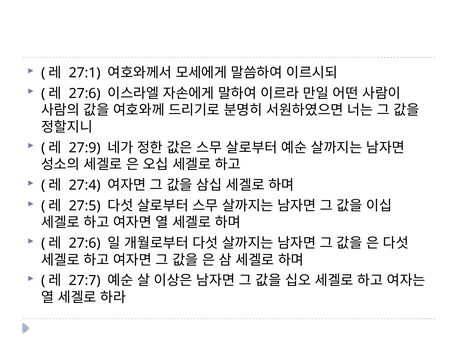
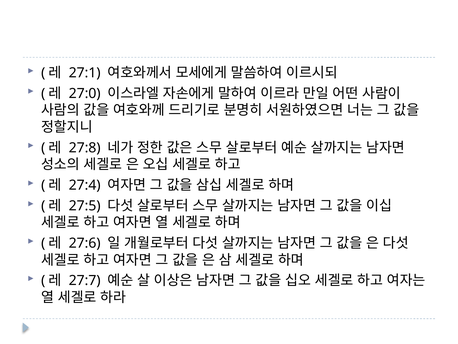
27:6 at (85, 93): 27:6 -> 27:0
27:9: 27:9 -> 27:8
